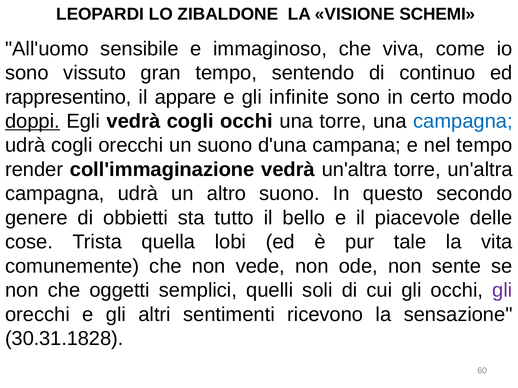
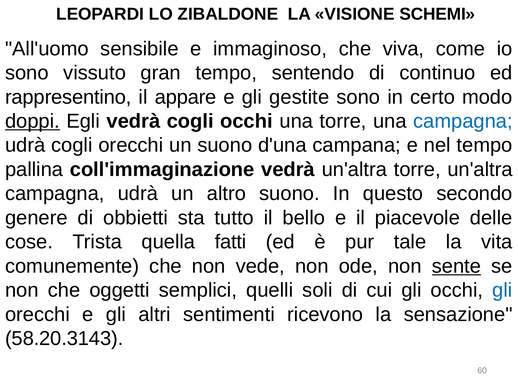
infinite: infinite -> gestite
render: render -> pallina
lobi: lobi -> fatti
sente underline: none -> present
gli at (502, 291) colour: purple -> blue
30.31.1828: 30.31.1828 -> 58.20.3143
